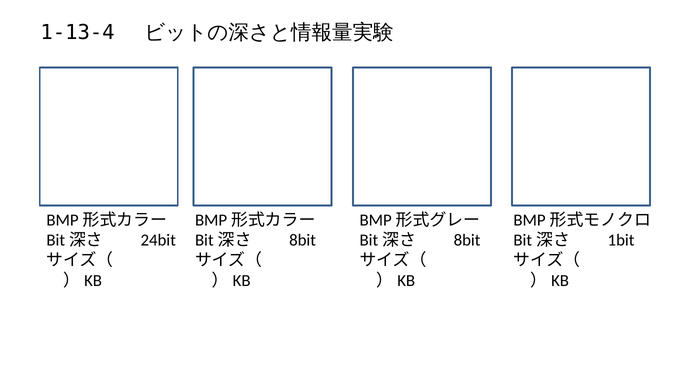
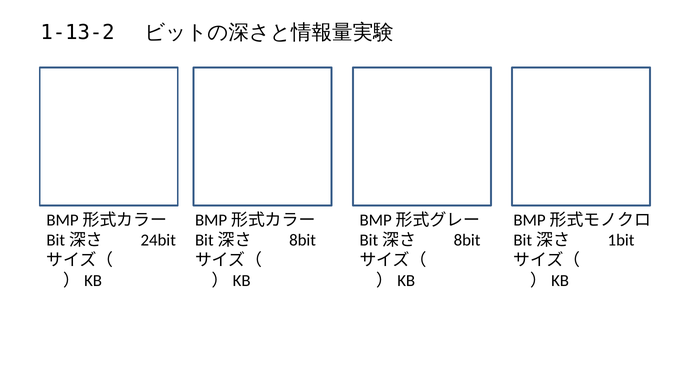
1-13-4: 1-13-4 -> 1-13-2
